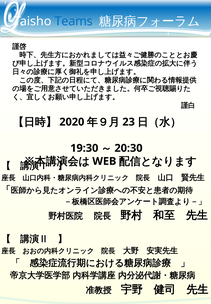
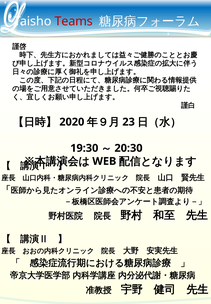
Teams colour: blue -> red
